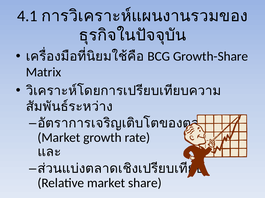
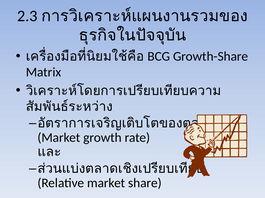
4.1: 4.1 -> 2.3
